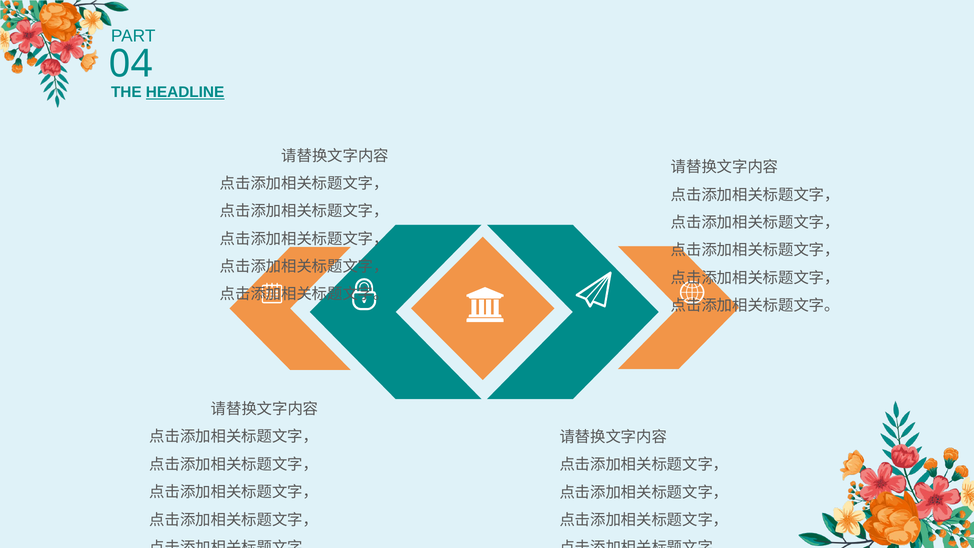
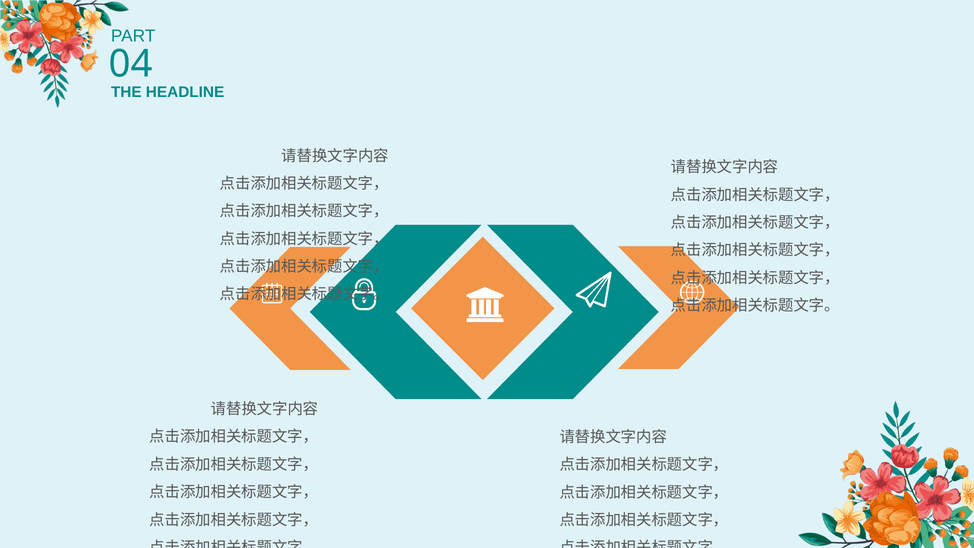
HEADLINE underline: present -> none
